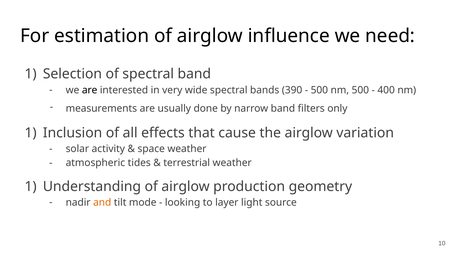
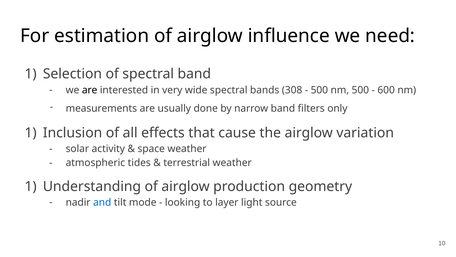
390: 390 -> 308
400: 400 -> 600
and colour: orange -> blue
